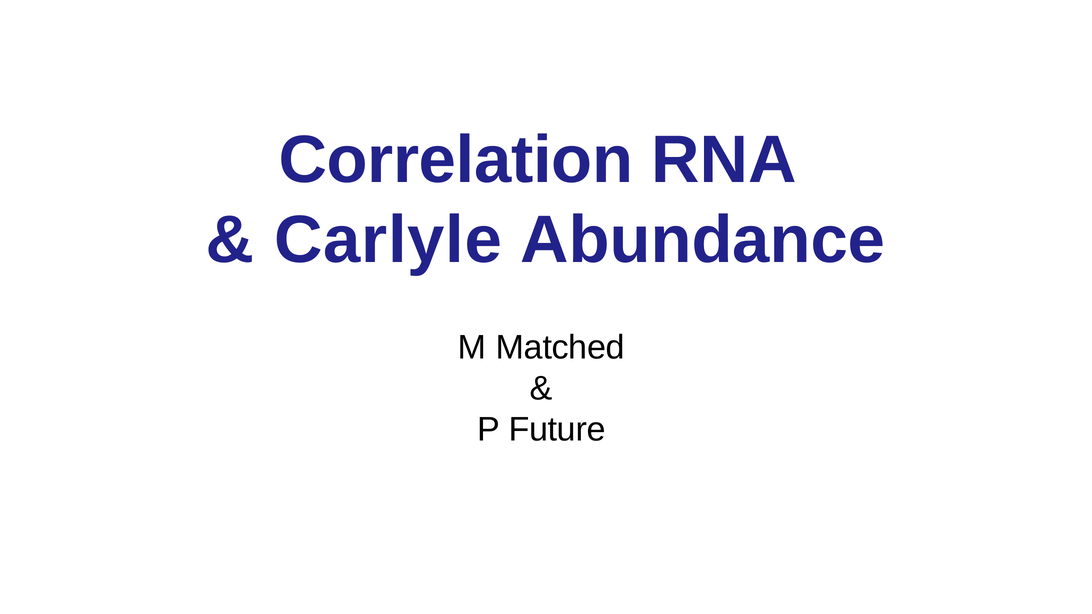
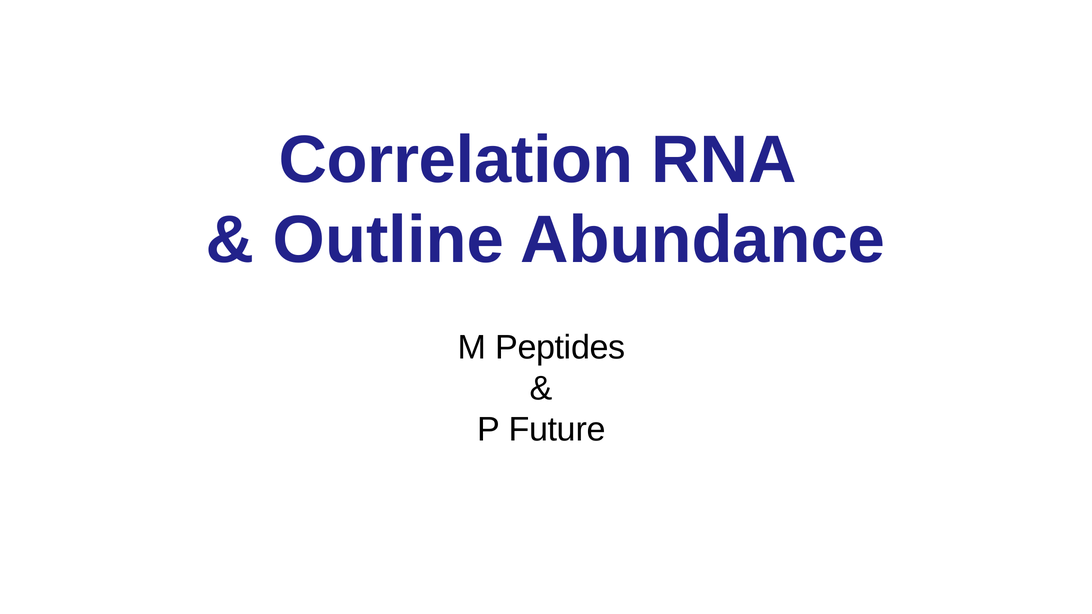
Carlyle: Carlyle -> Outline
Matched: Matched -> Peptides
